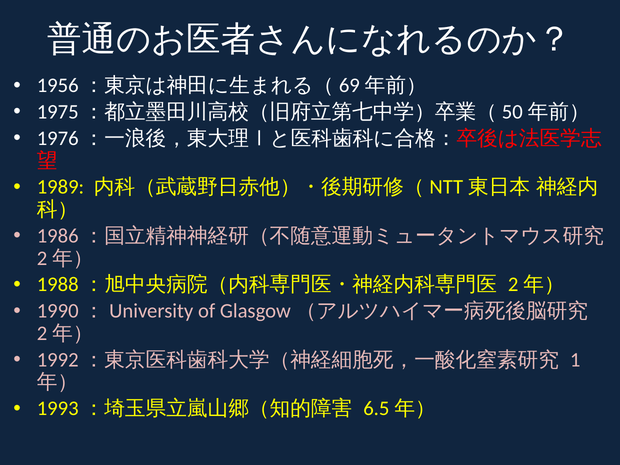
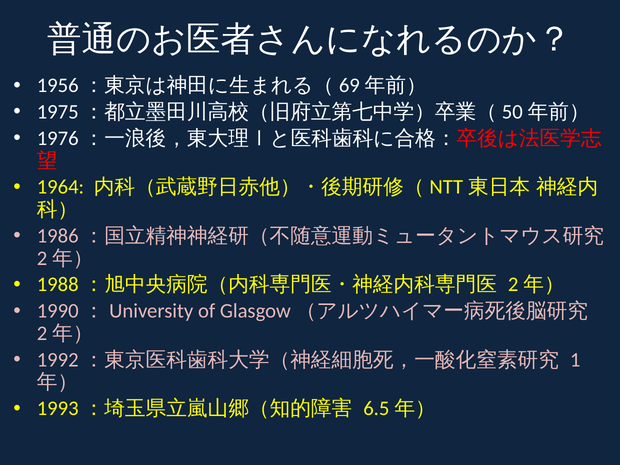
1989: 1989 -> 1964
